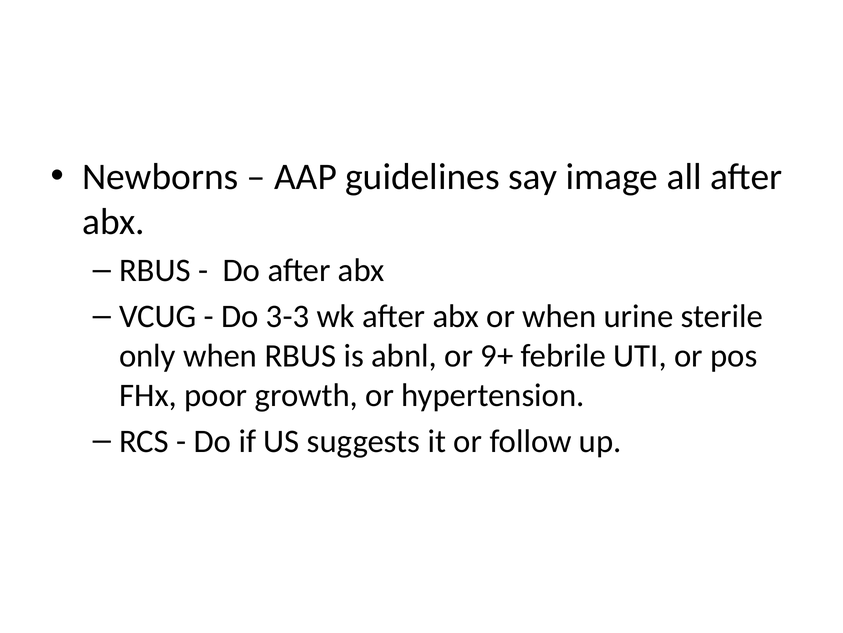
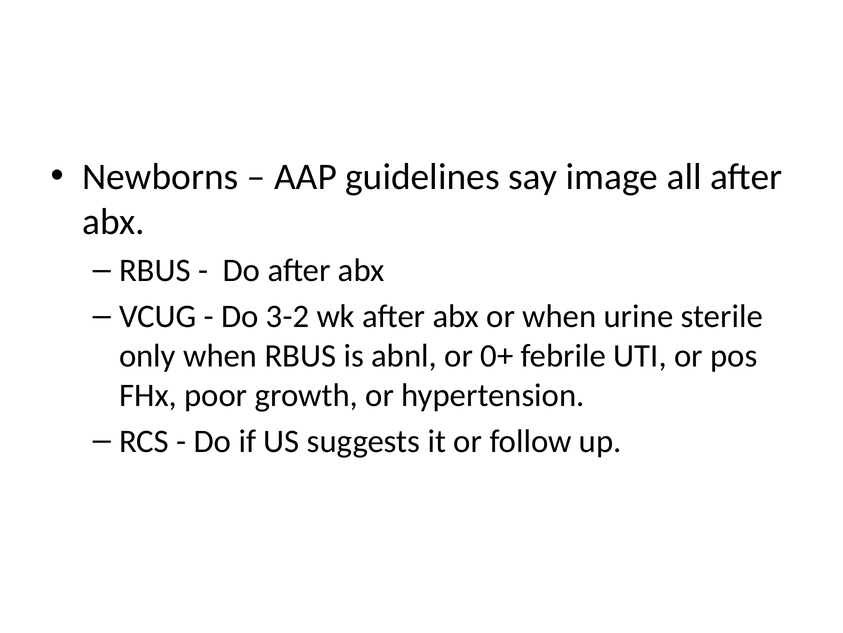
3-3: 3-3 -> 3-2
9+: 9+ -> 0+
